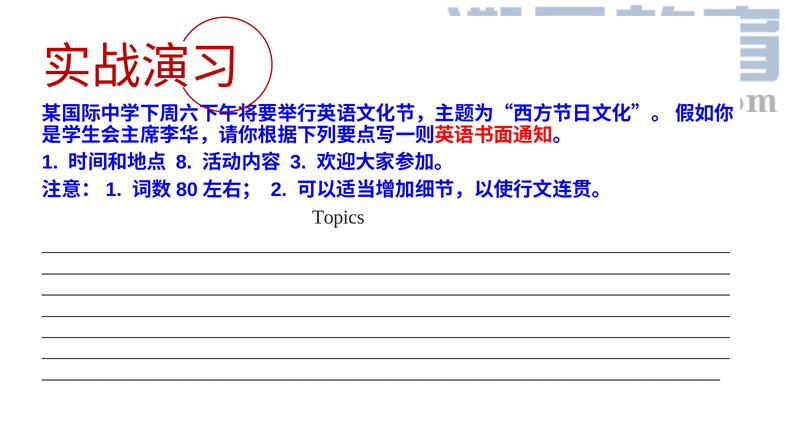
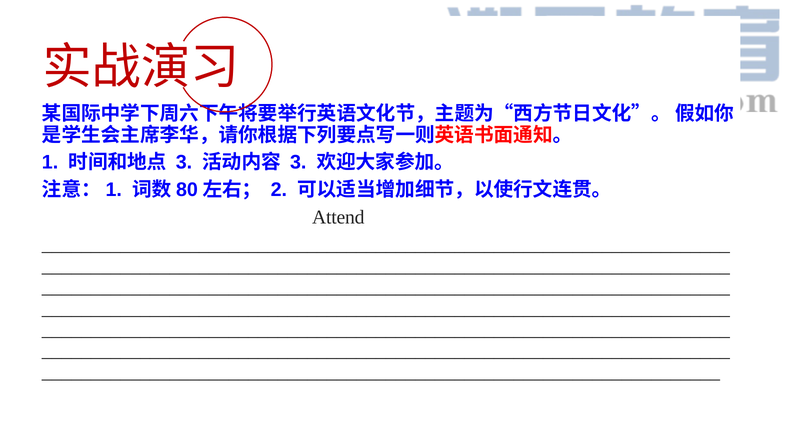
8 at (184, 162): 8 -> 3
Topics: Topics -> Attend
